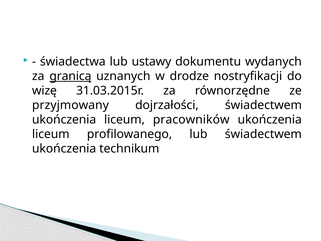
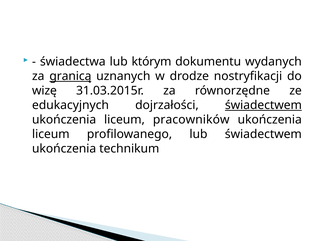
ustawy: ustawy -> którym
przyjmowany: przyjmowany -> edukacyjnych
świadectwem at (263, 105) underline: none -> present
